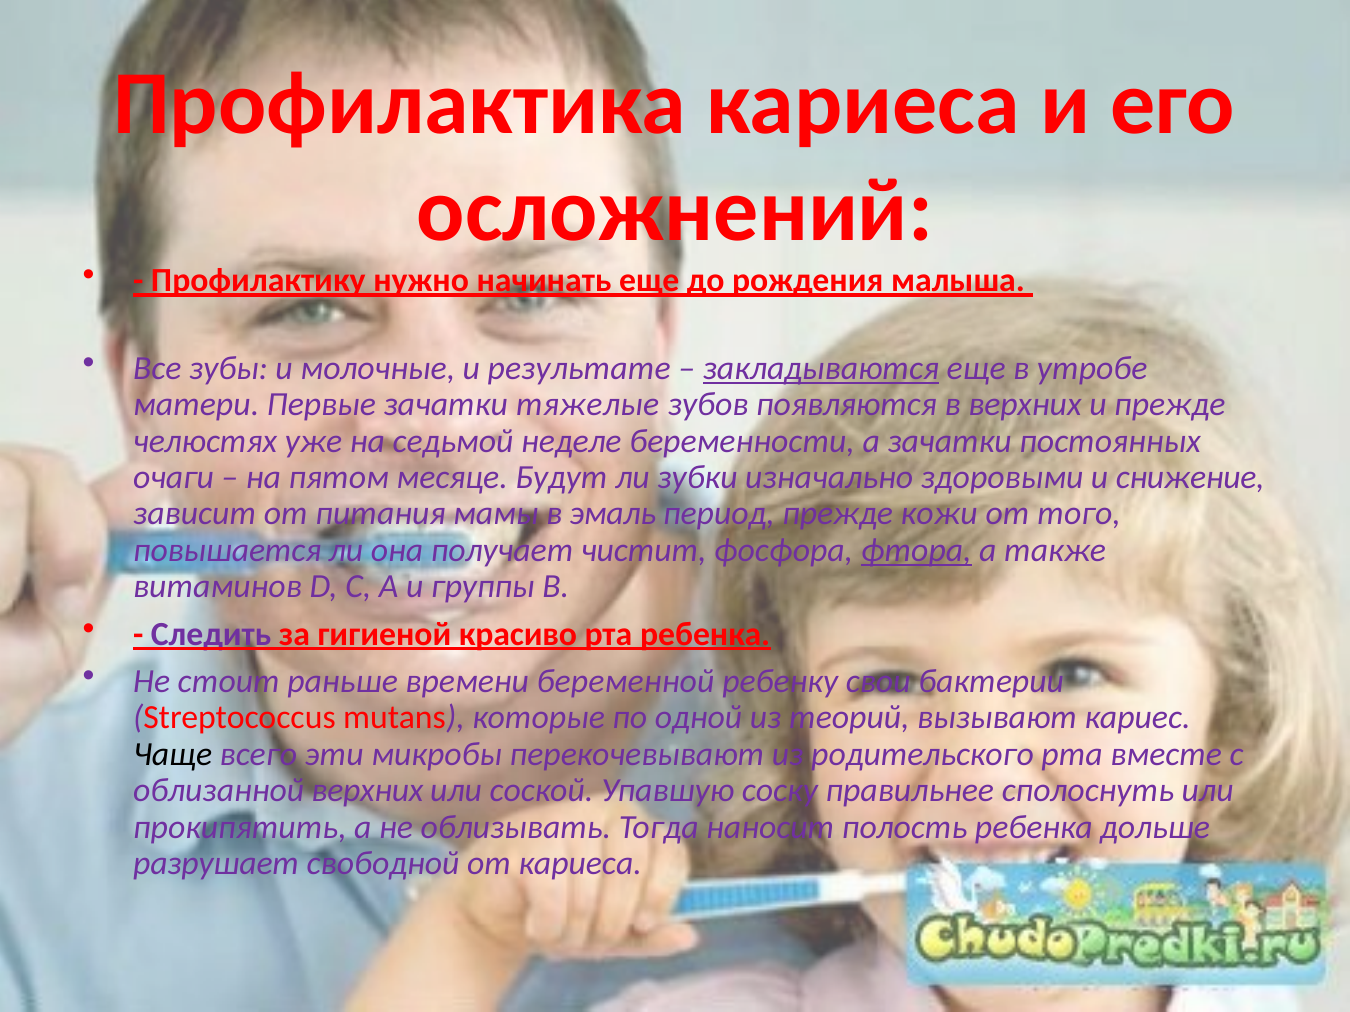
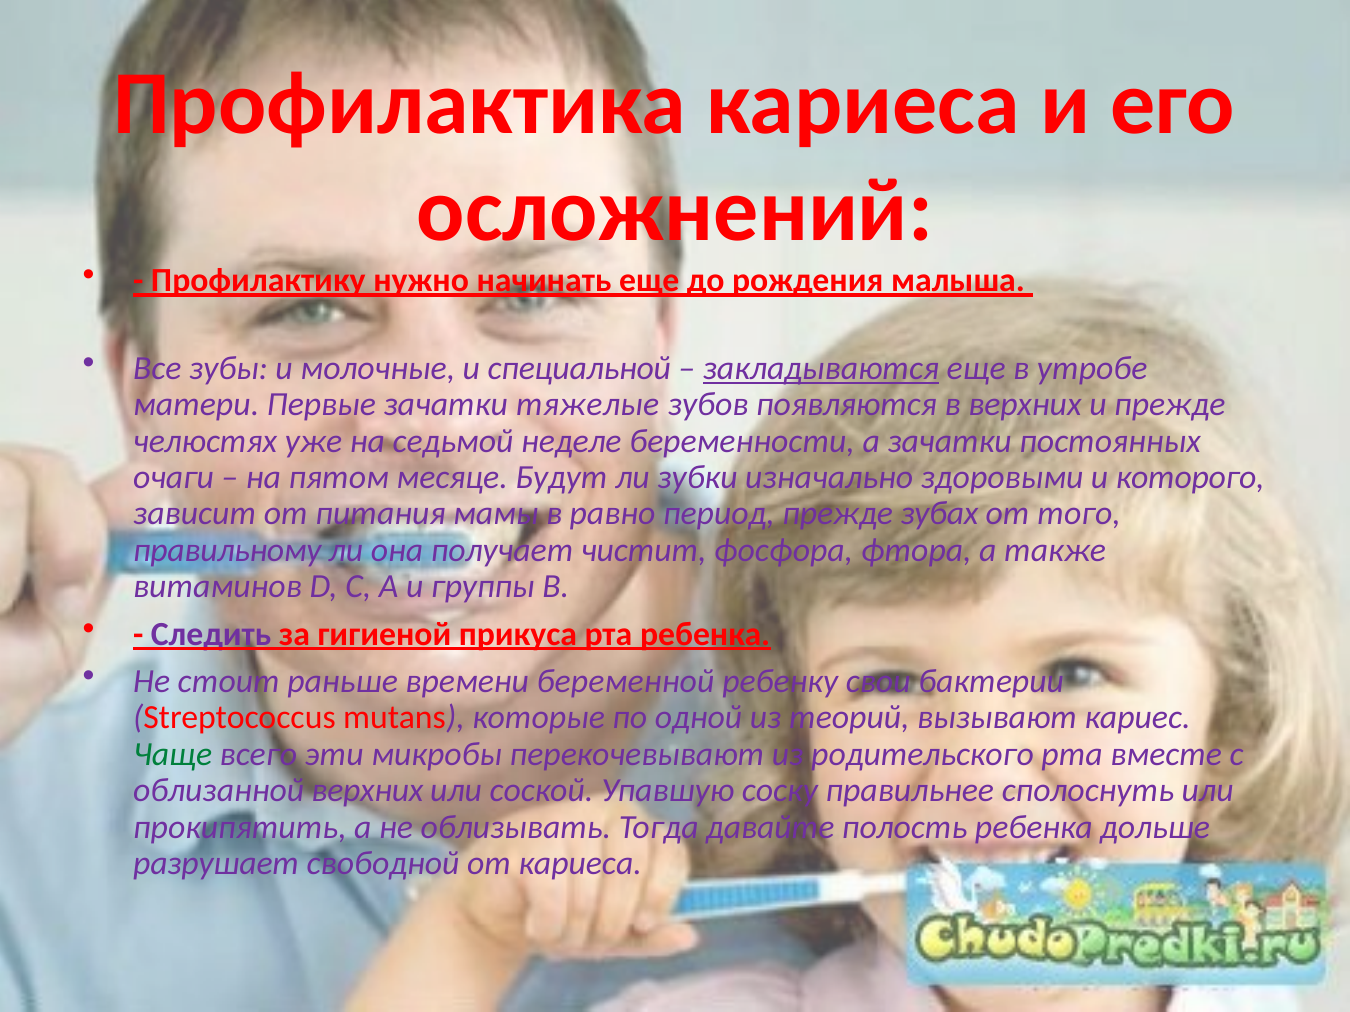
результате: результате -> специальной
снижение: снижение -> которого
эмаль: эмаль -> равно
кожи: кожи -> зубах
повышается: повышается -> правильному
фтора underline: present -> none
красиво: красиво -> прикуса
Чаще colour: black -> green
наносит: наносит -> давайте
